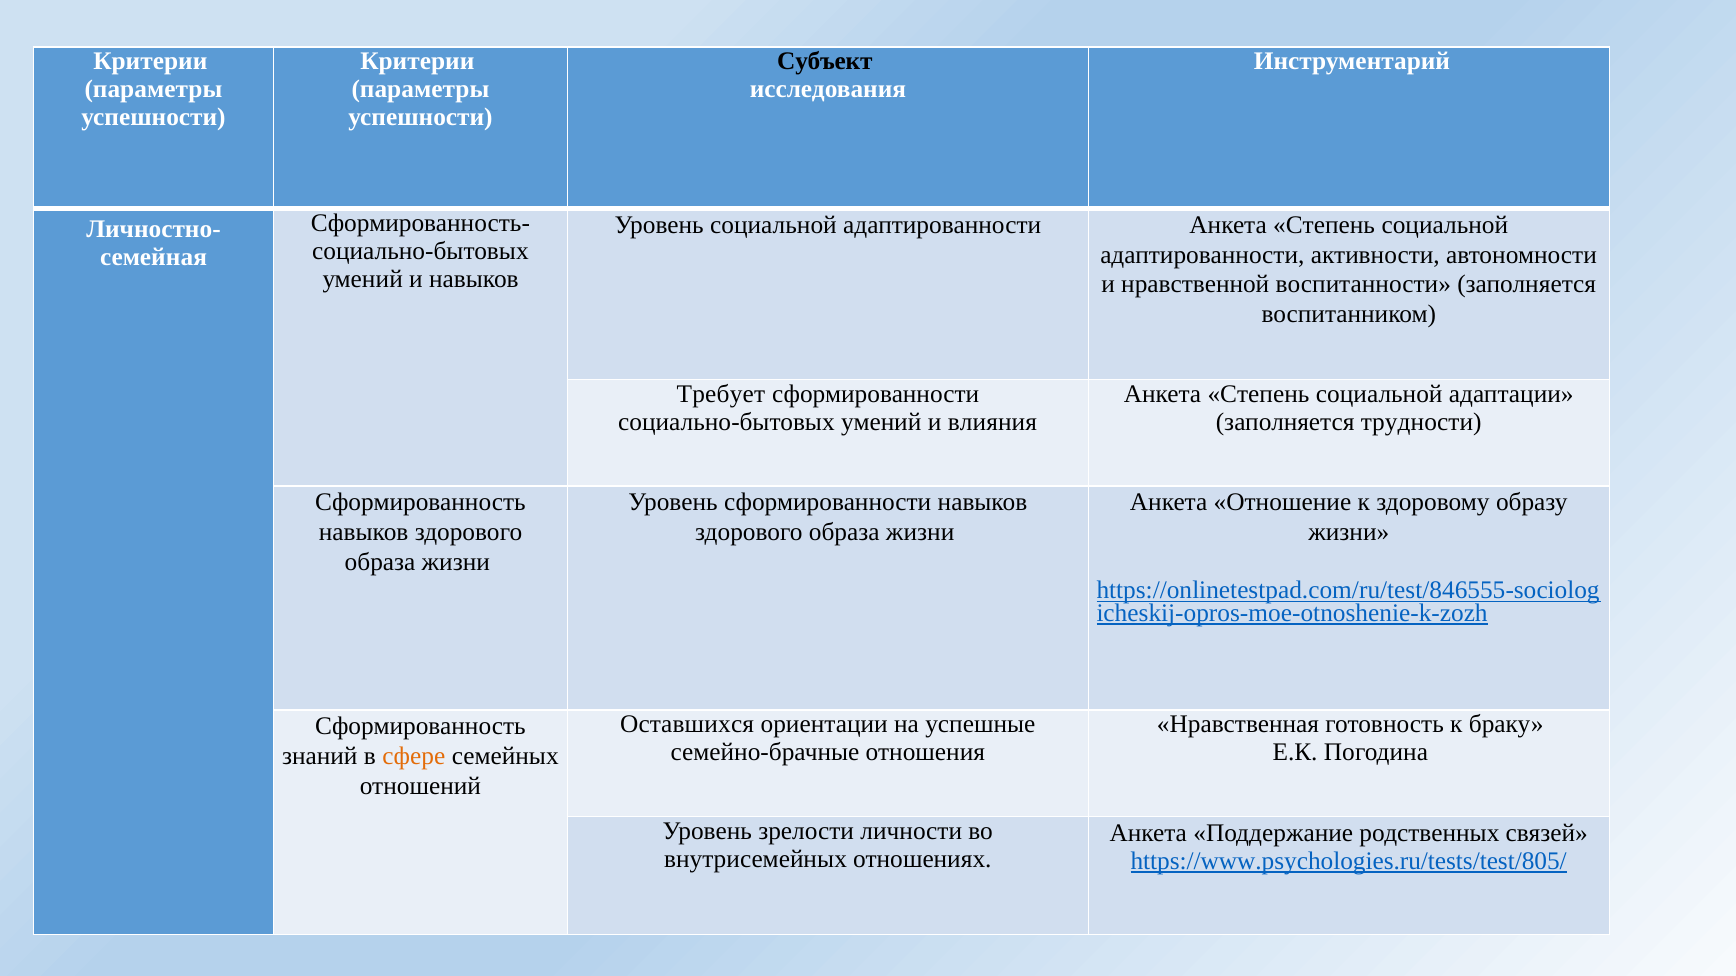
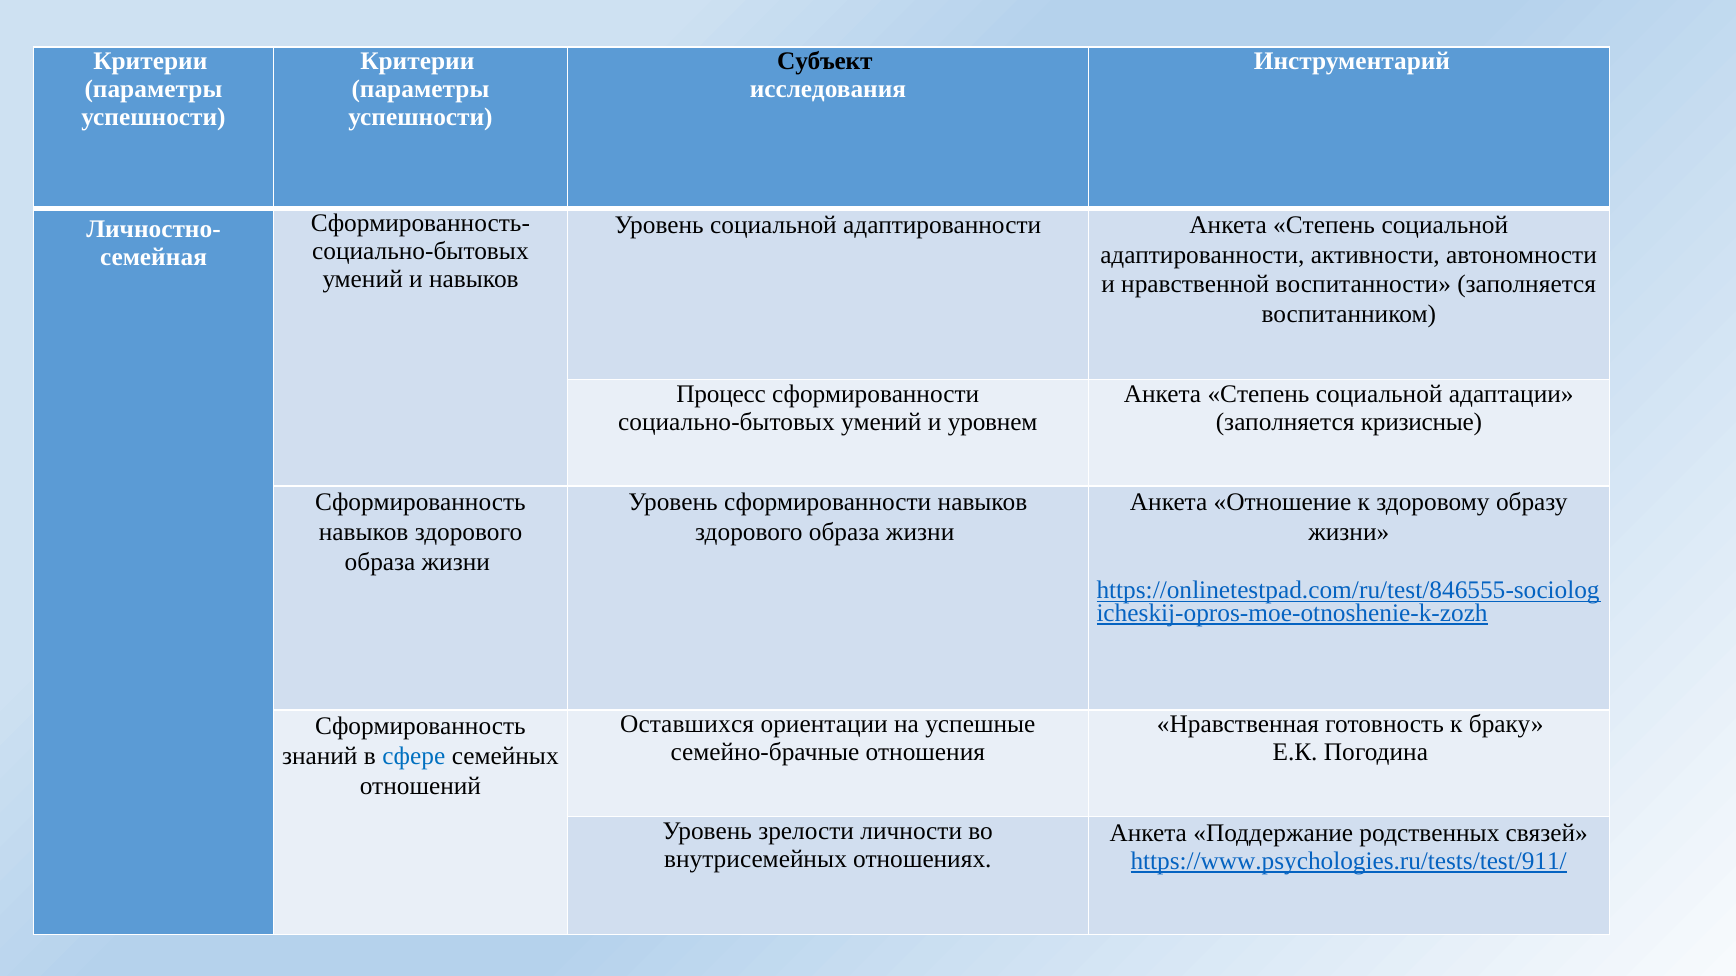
Требует: Требует -> Процесс
влияния: влияния -> уровнем
трудности: трудности -> кризисные
сфере colour: orange -> blue
https://www.psychologies.ru/tests/test/805/: https://www.psychologies.ru/tests/test/805/ -> https://www.psychologies.ru/tests/test/911/
